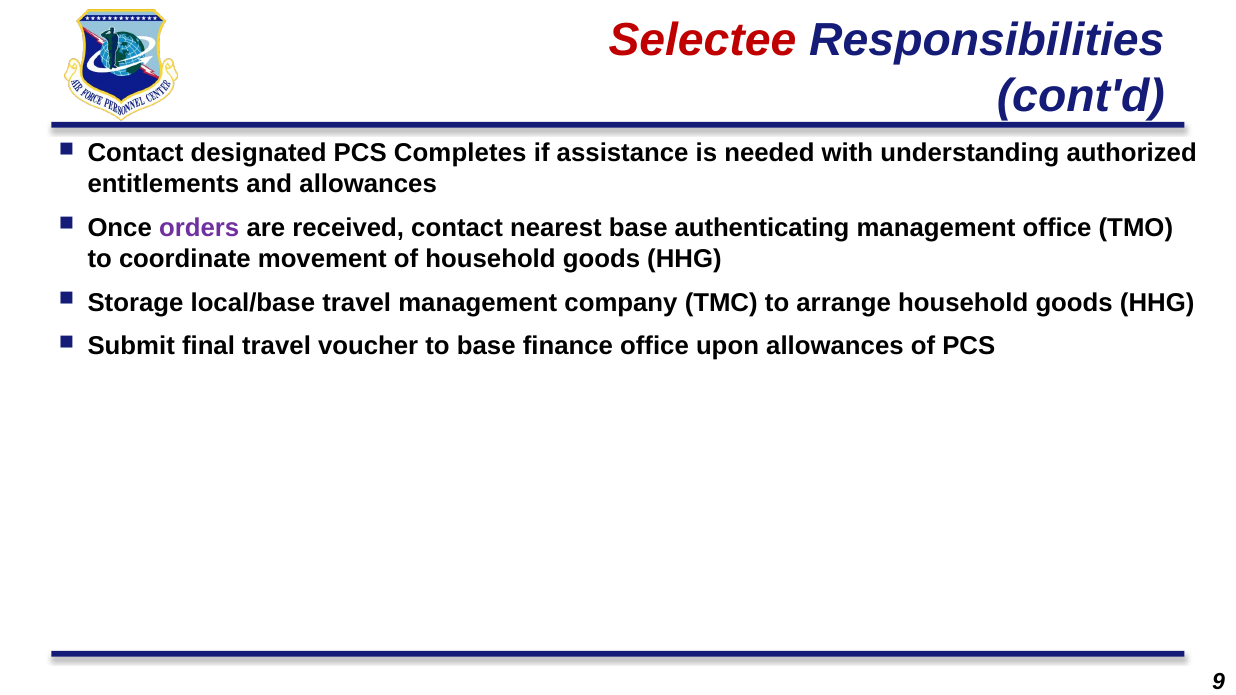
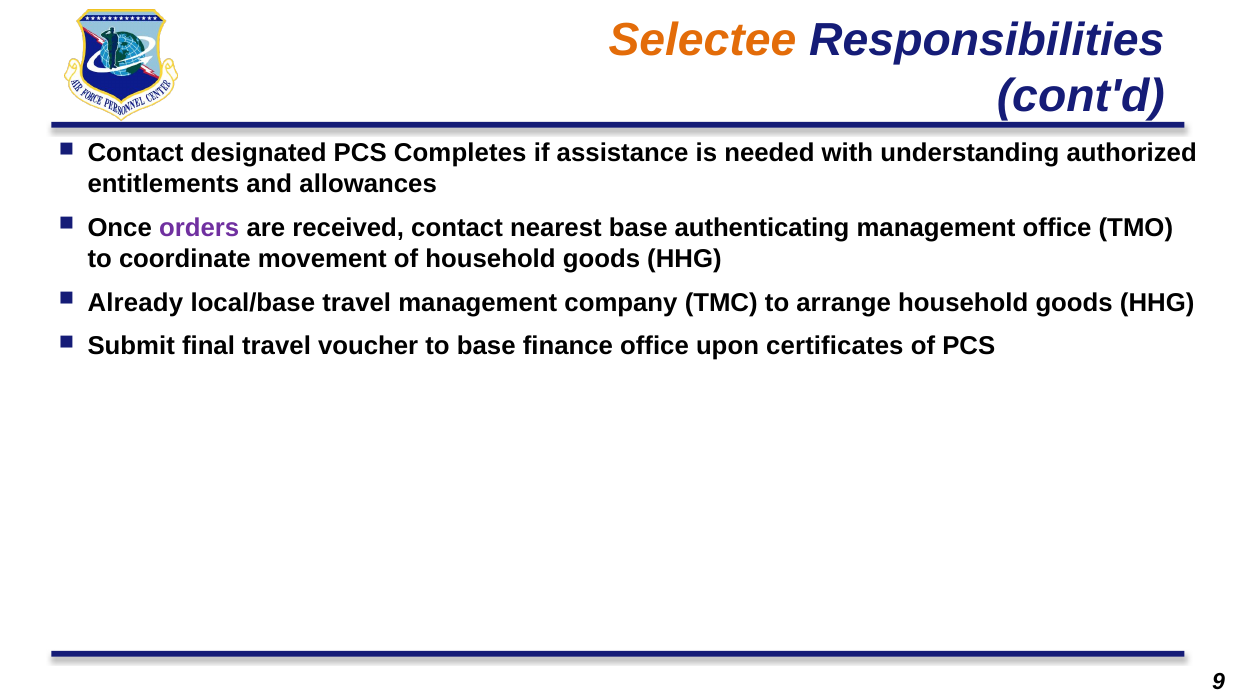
Selectee colour: red -> orange
Storage: Storage -> Already
upon allowances: allowances -> certificates
